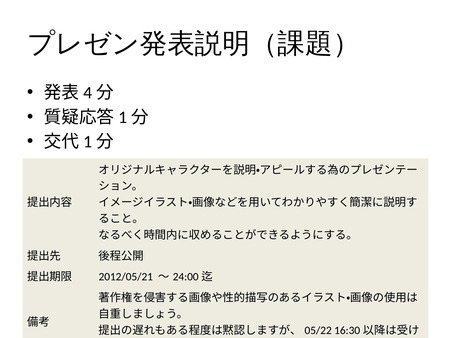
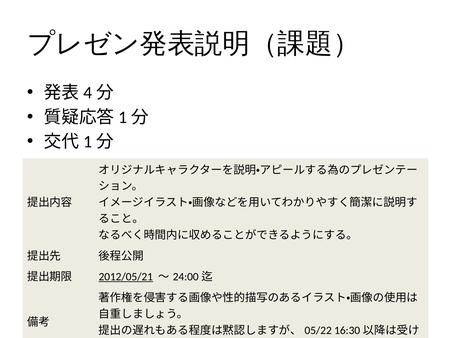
2012/05/21 underline: none -> present
